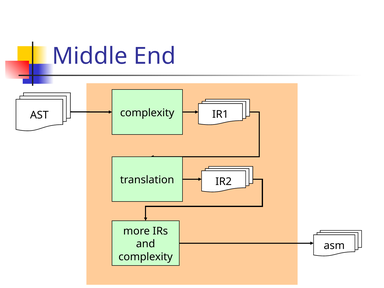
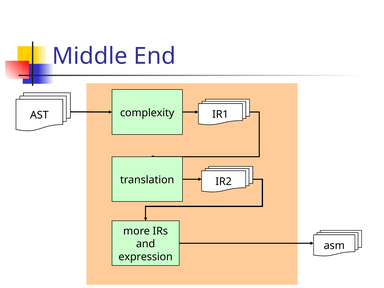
complexity at (146, 257): complexity -> expression
